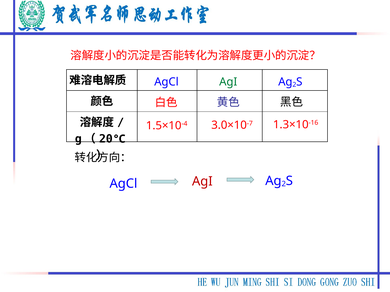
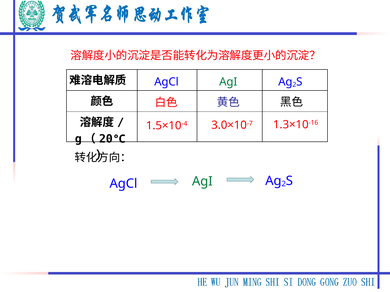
AgI at (202, 182) colour: red -> green
